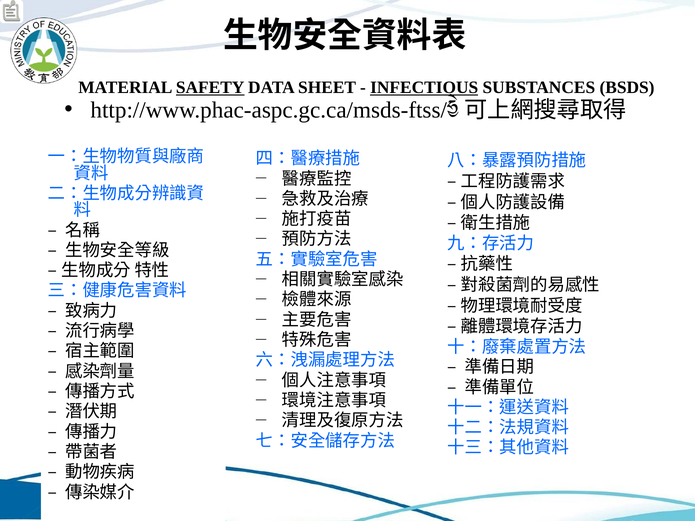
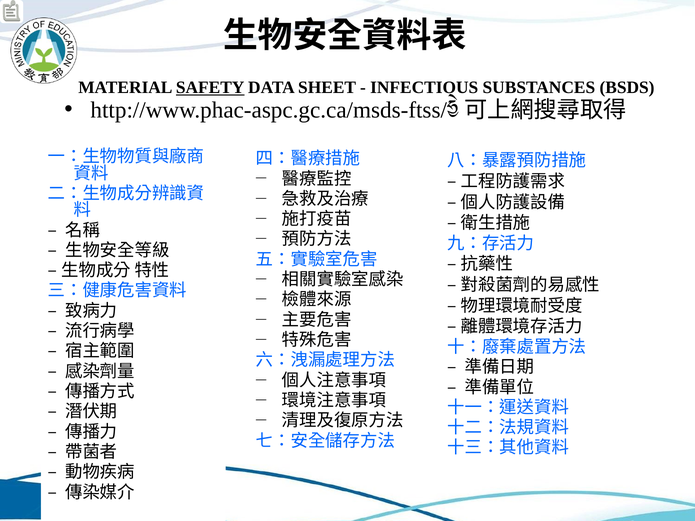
INFECTIOUS underline: present -> none
